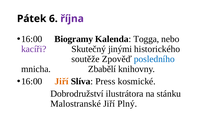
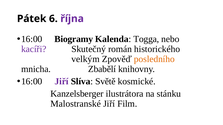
jinými: jinými -> román
soutěže: soutěže -> velkým
posledního colour: blue -> orange
Jiří at (62, 82) colour: orange -> purple
Press: Press -> Světě
Dobrodružství: Dobrodružství -> Kanzelsberger
Plný: Plný -> Film
